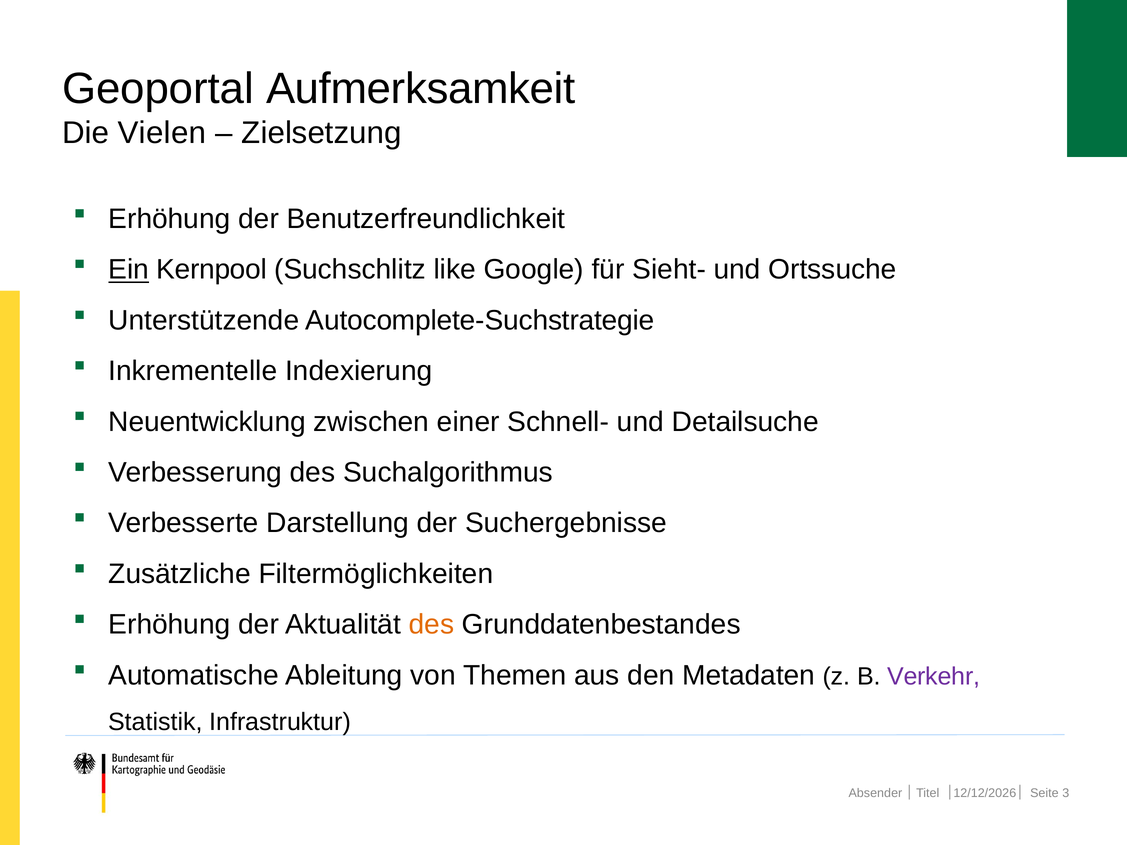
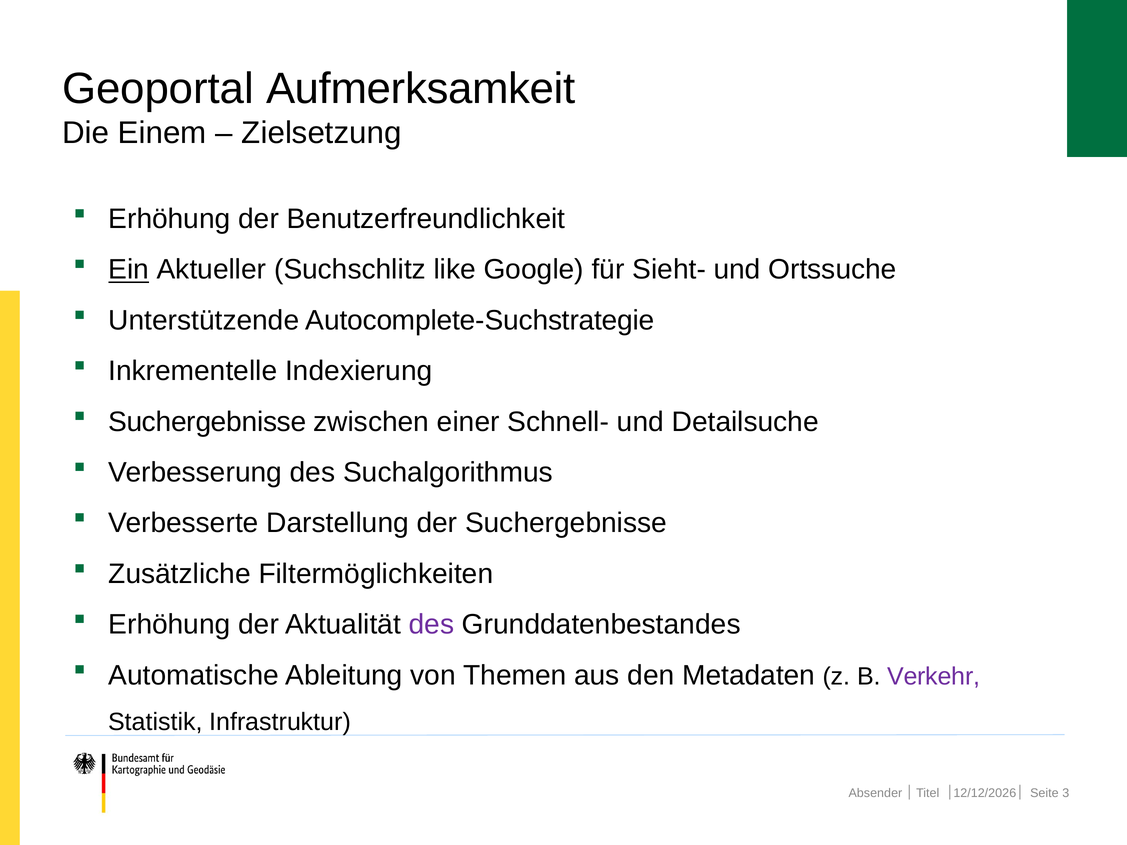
Vielen: Vielen -> Einem
Kernpool: Kernpool -> Aktueller
Neuentwicklung at (207, 422): Neuentwicklung -> Suchergebnisse
des at (431, 625) colour: orange -> purple
